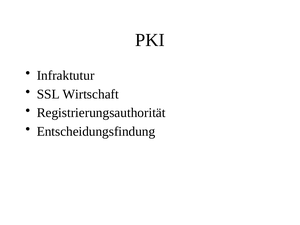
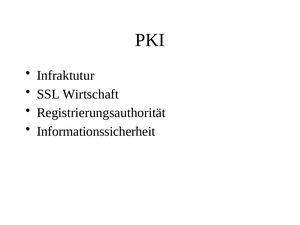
Entscheidungsfindung: Entscheidungsfindung -> Informationssicherheit
